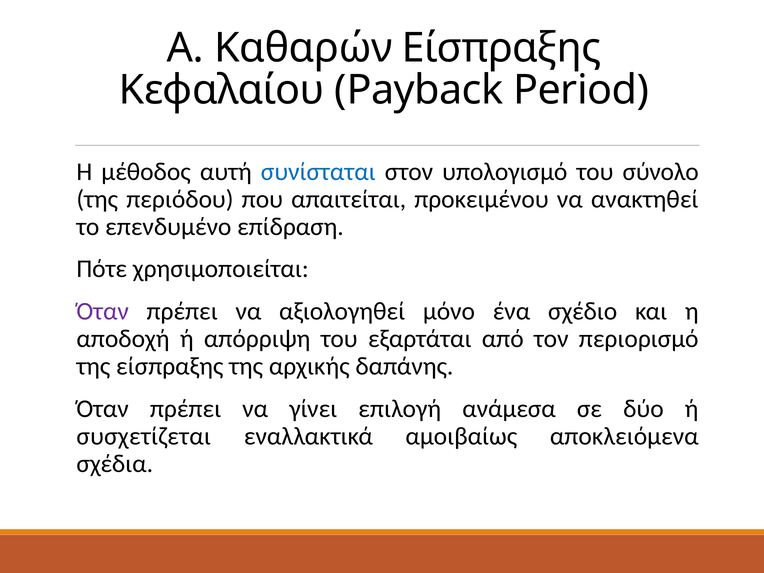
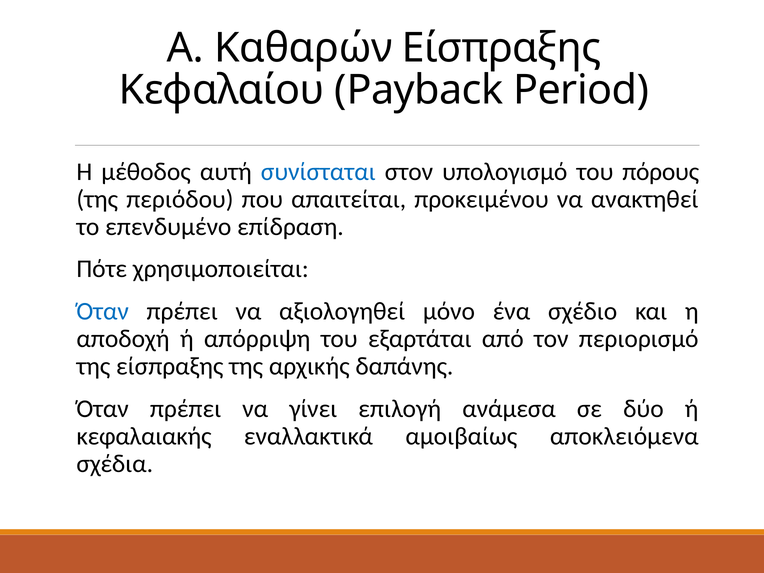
σύνολο: σύνολο -> πόρους
Όταν at (103, 311) colour: purple -> blue
συσχετίζεται: συσχετίζεται -> κεφαλαιακής
